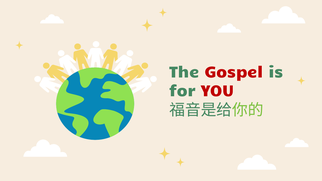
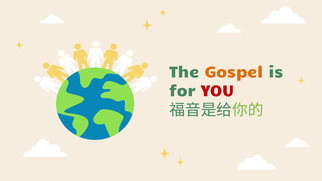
Gospel colour: red -> orange
